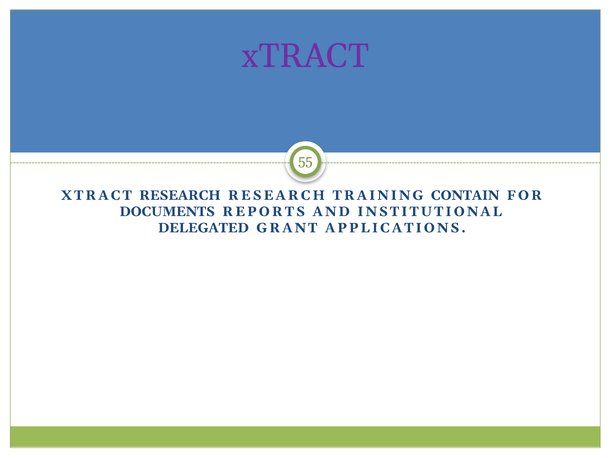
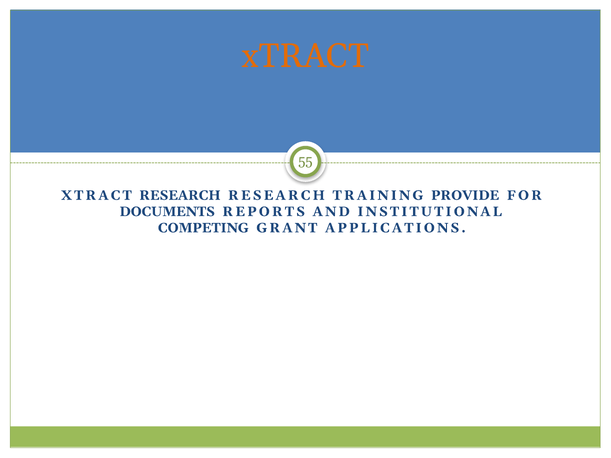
xTRACT at (305, 56) colour: purple -> orange
CONTAIN: CONTAIN -> PROVIDE
DELEGATED: DELEGATED -> COMPETING
